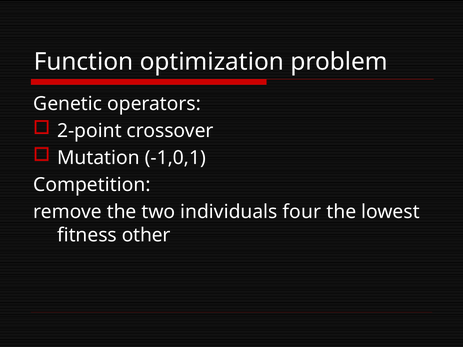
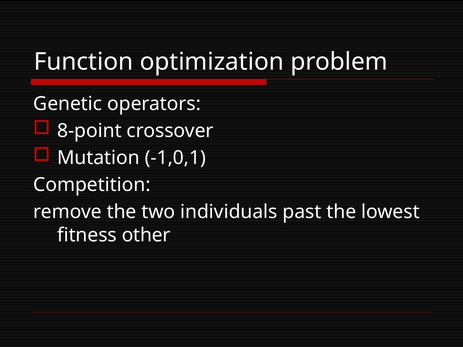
2-point: 2-point -> 8-point
four: four -> past
